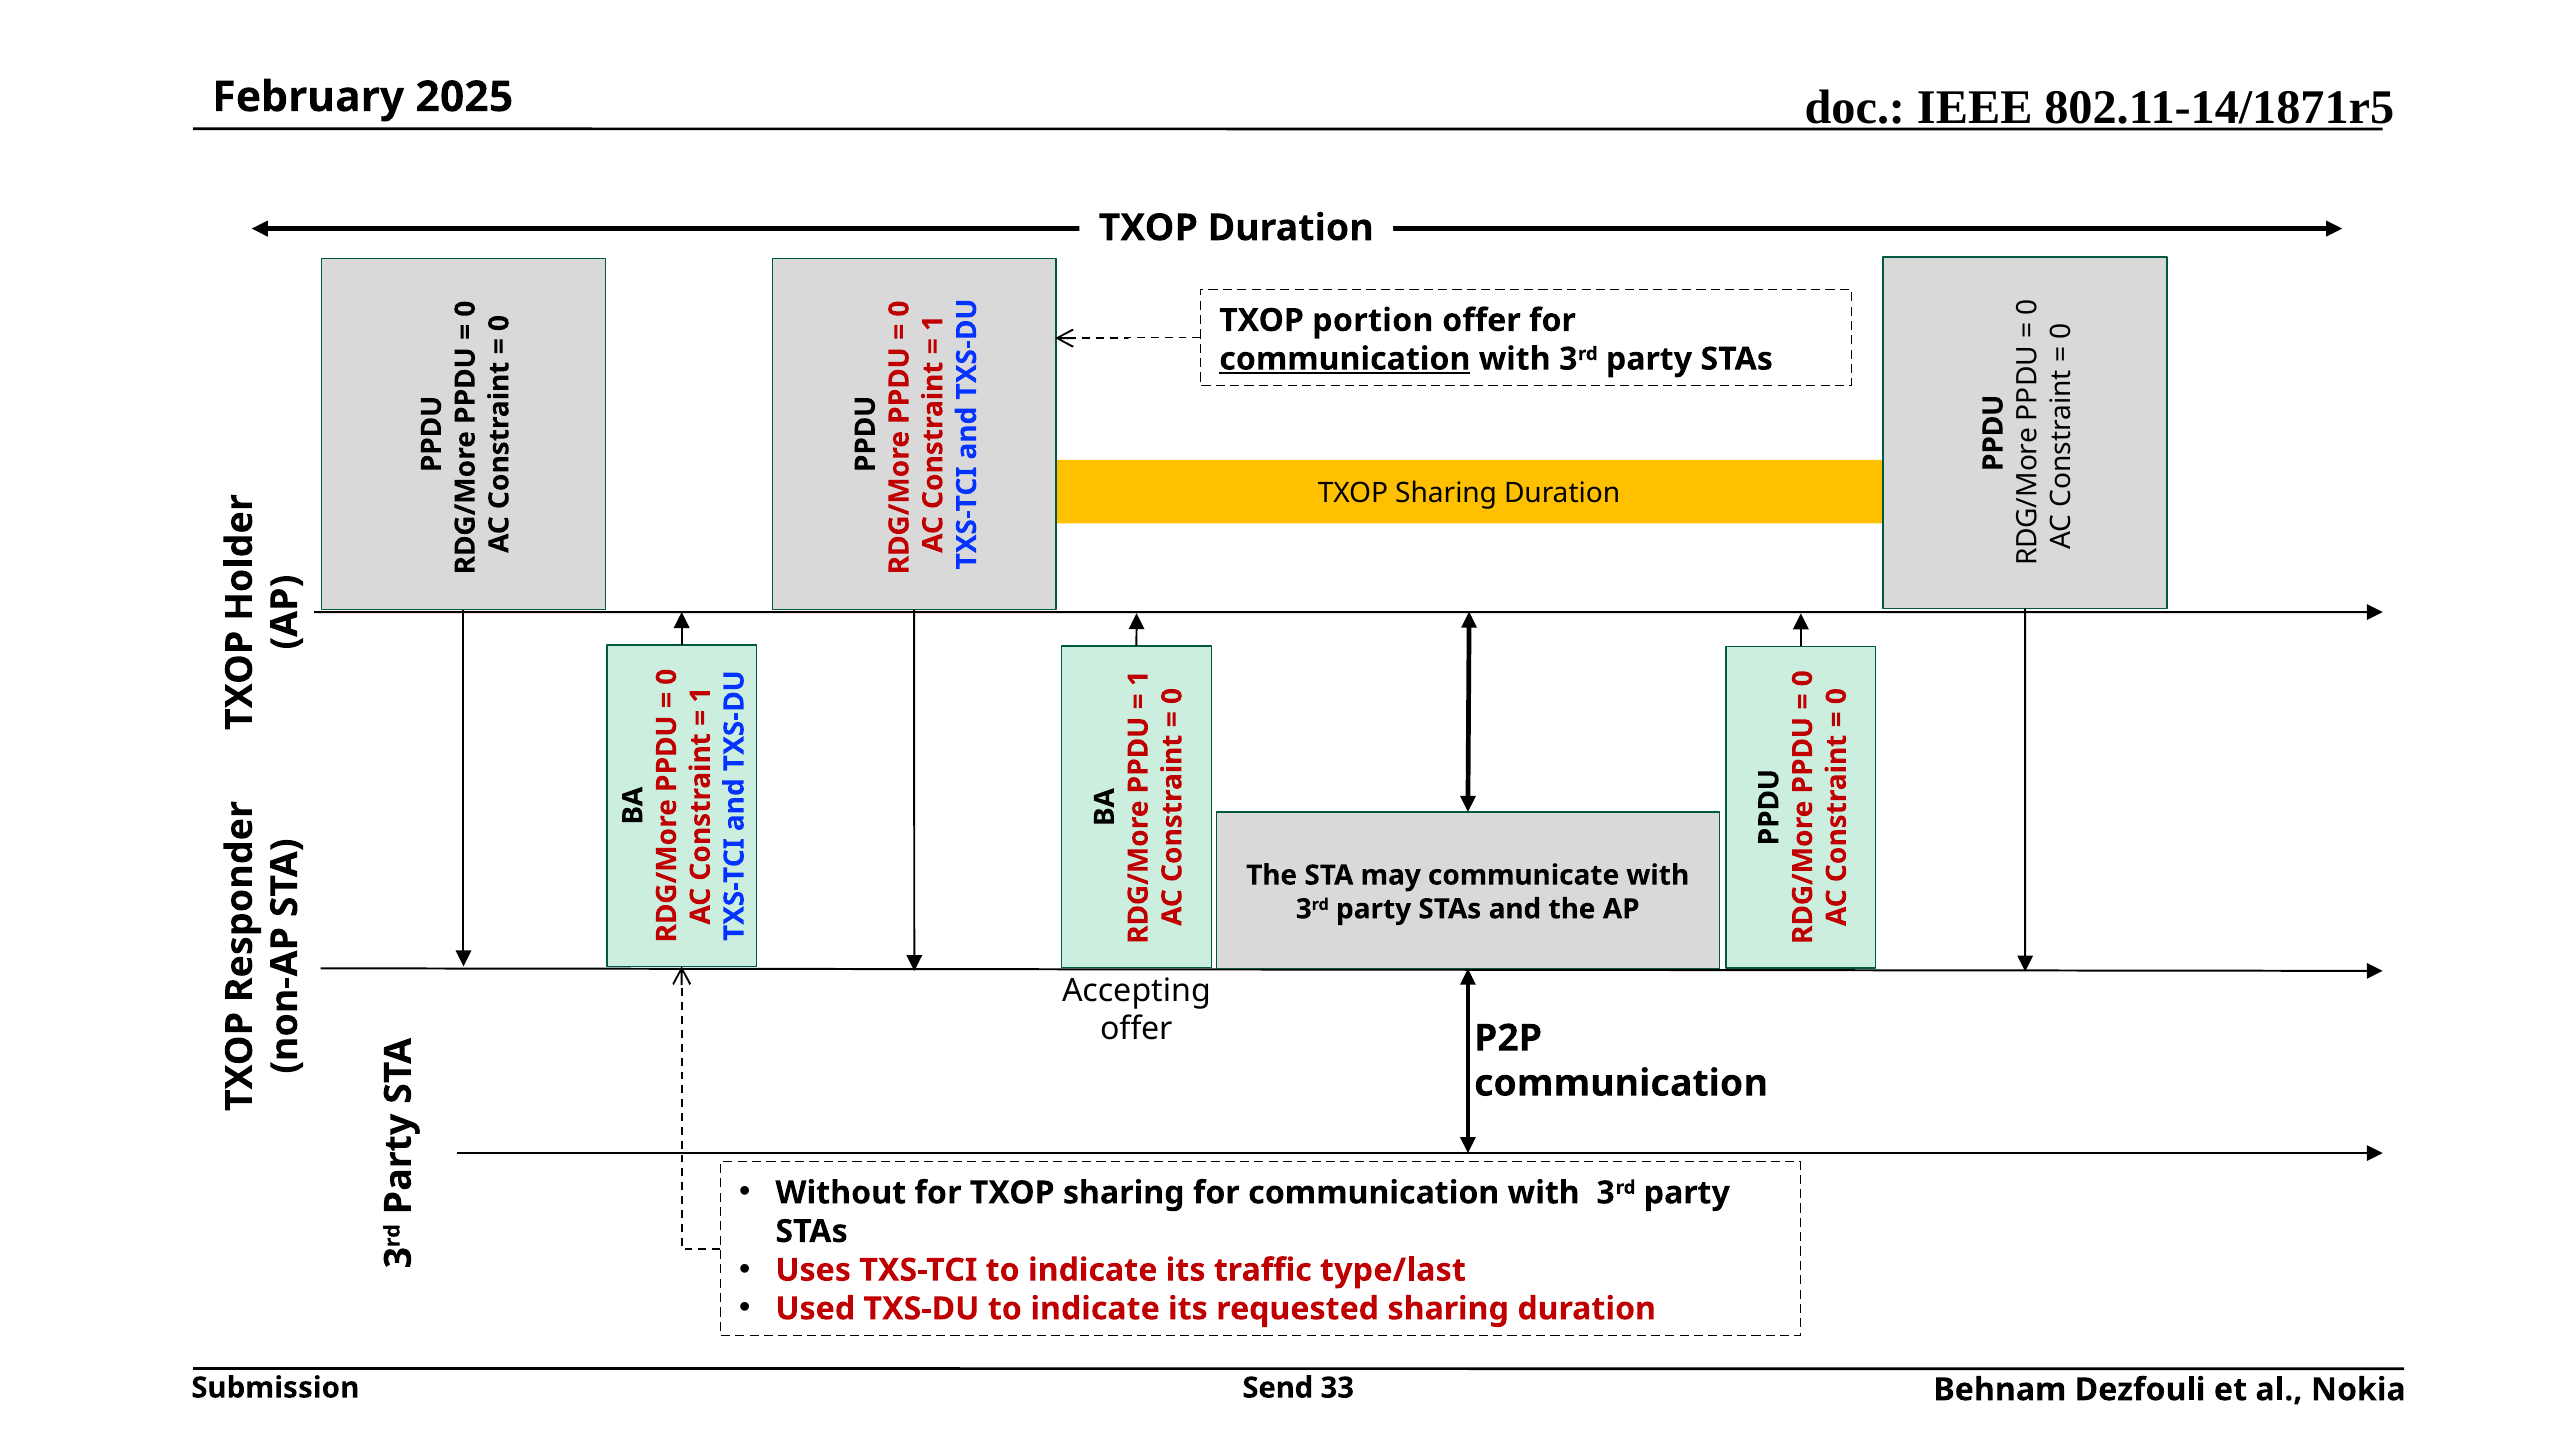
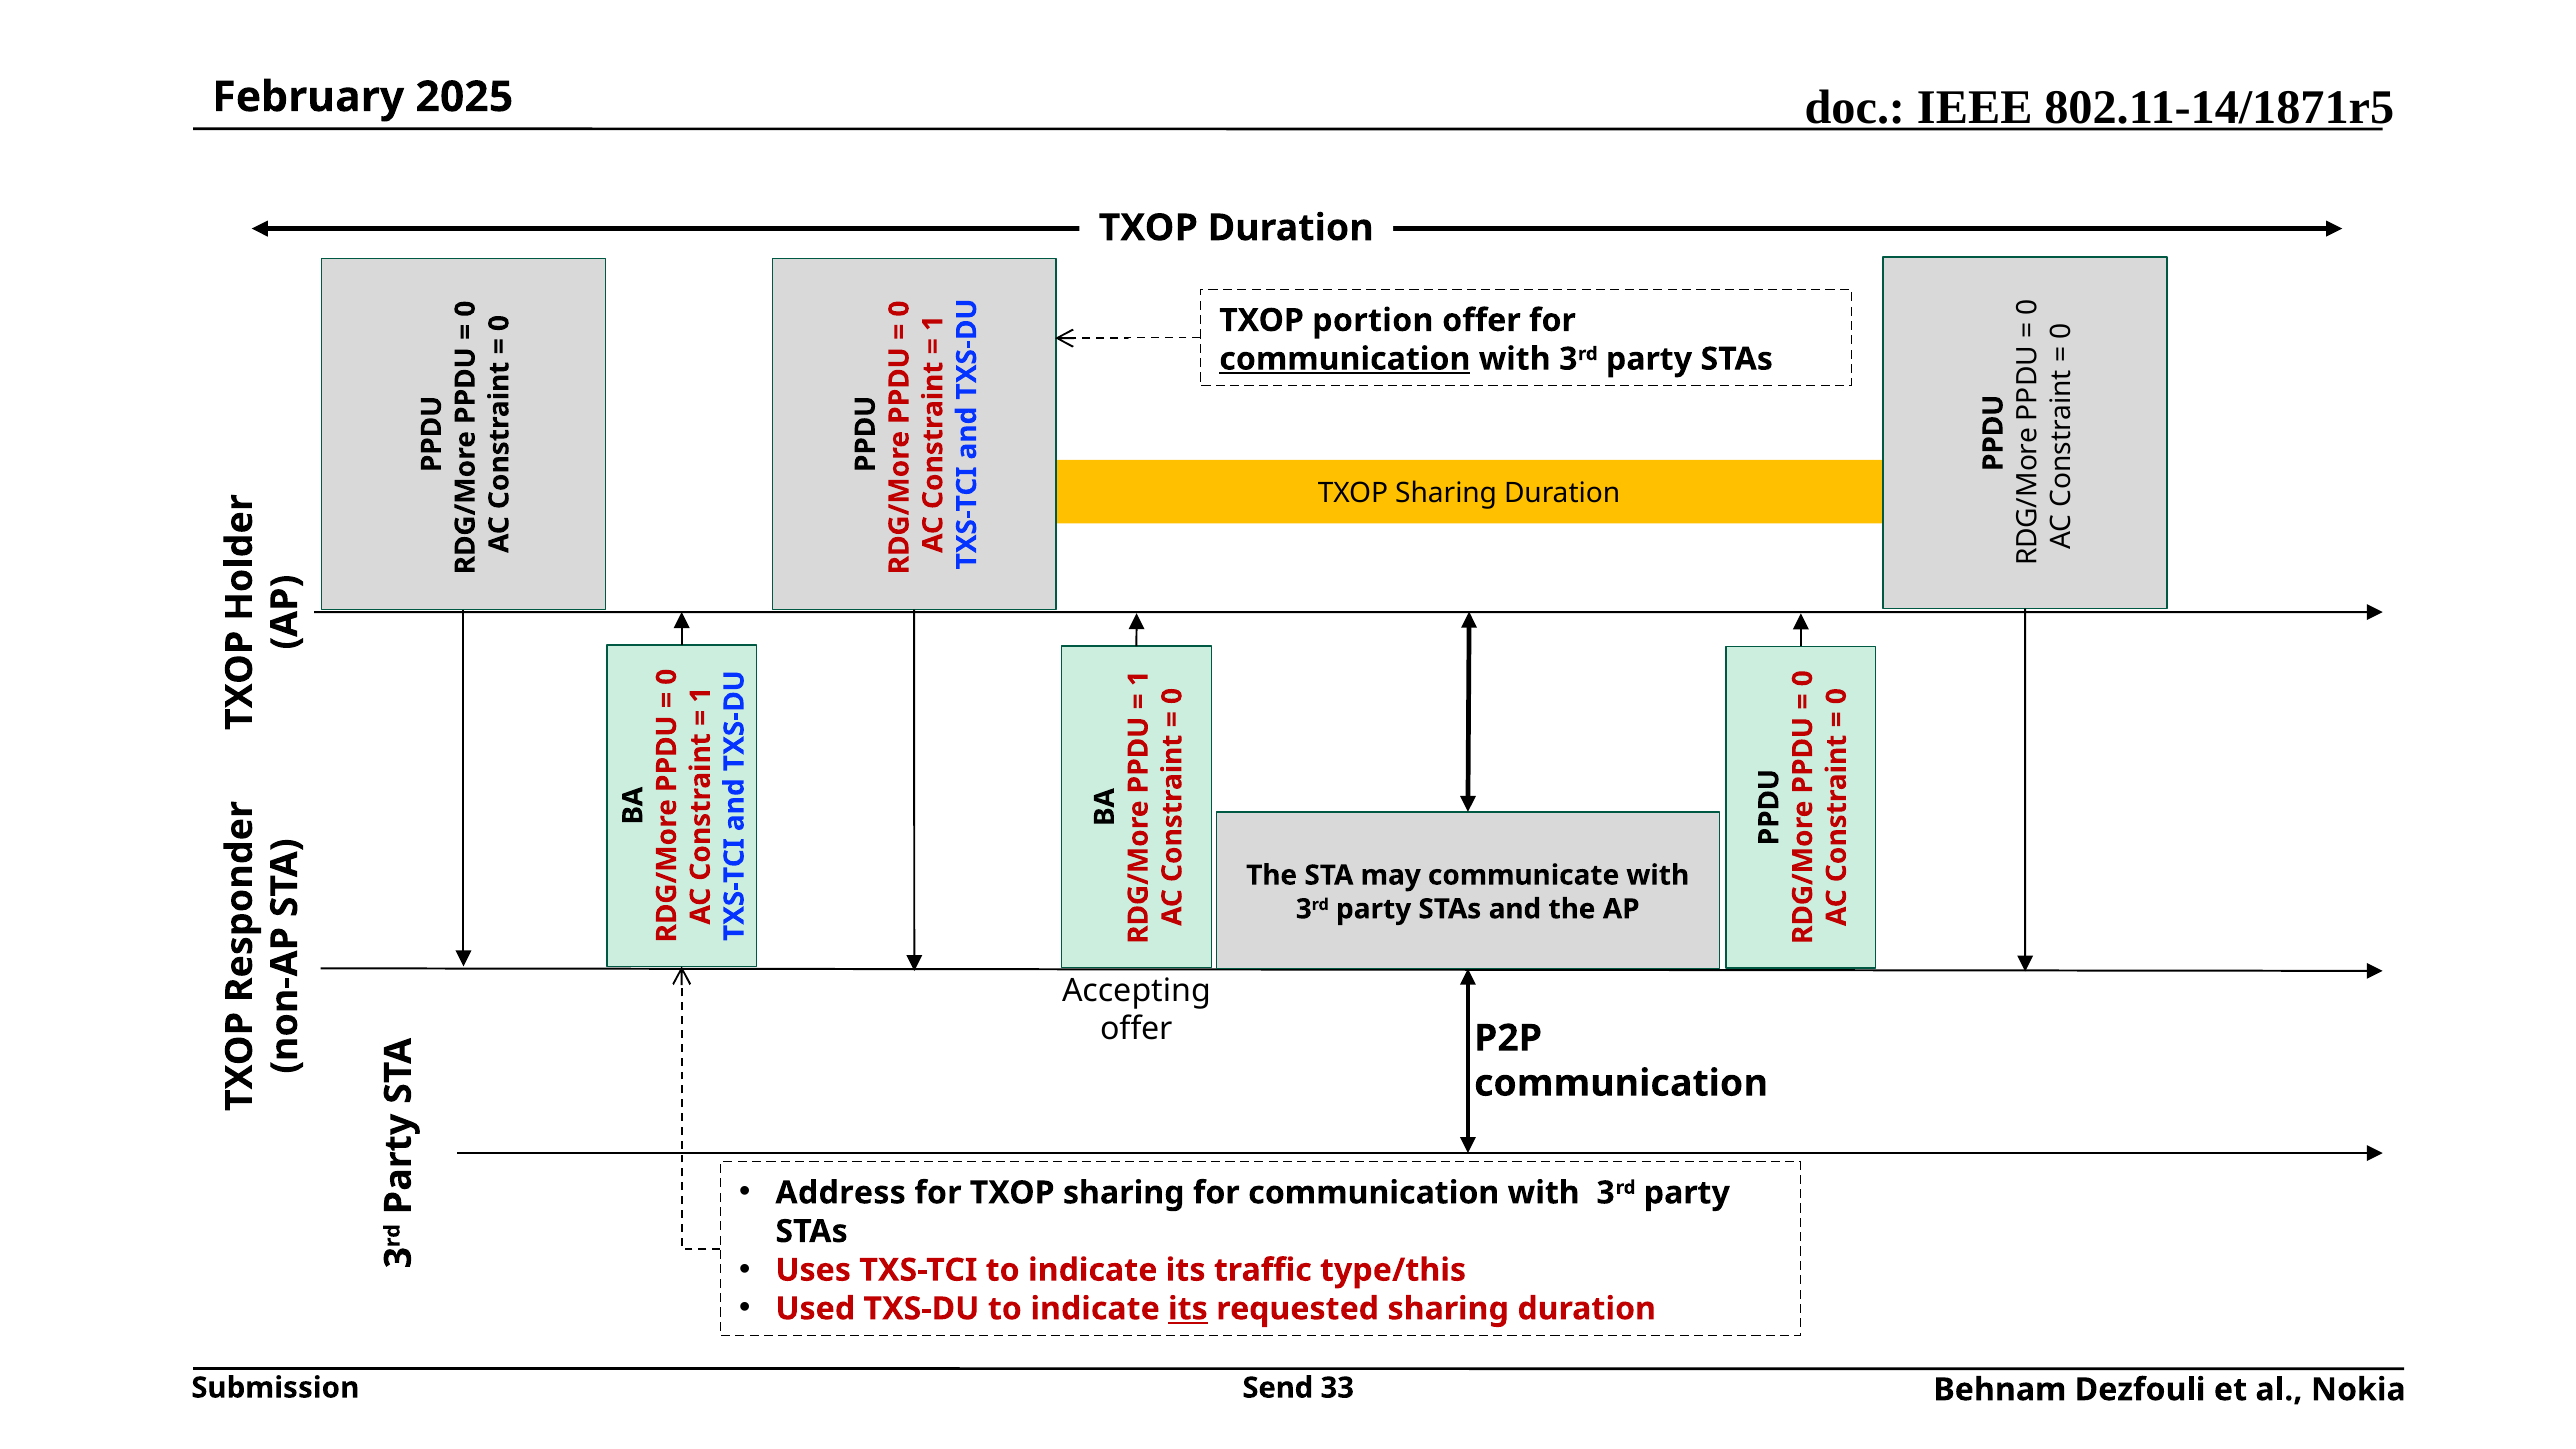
Without: Without -> Address
type/last: type/last -> type/this
its at (1188, 1309) underline: none -> present
